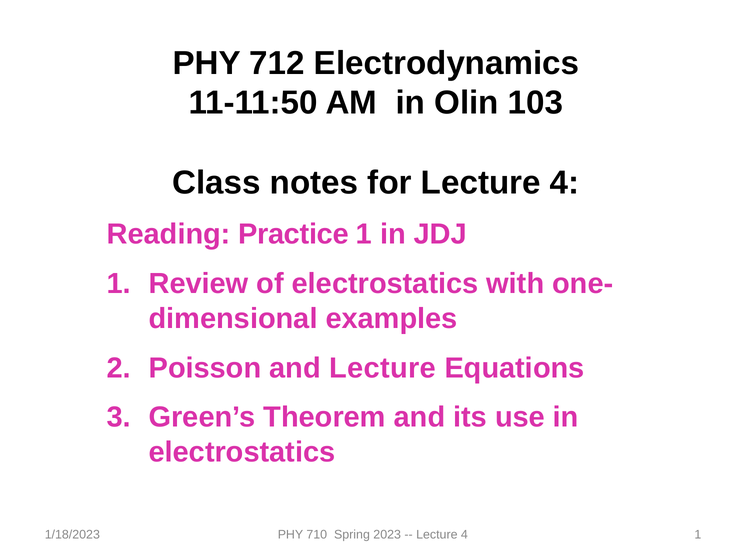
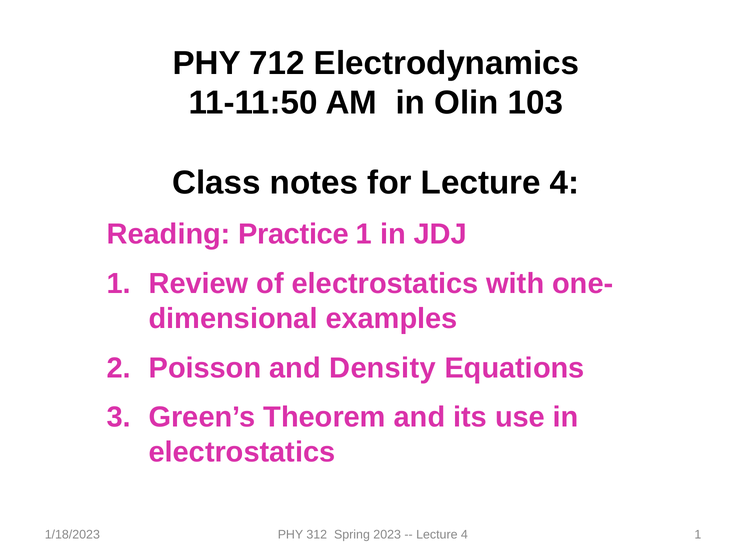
and Lecture: Lecture -> Density
710: 710 -> 312
